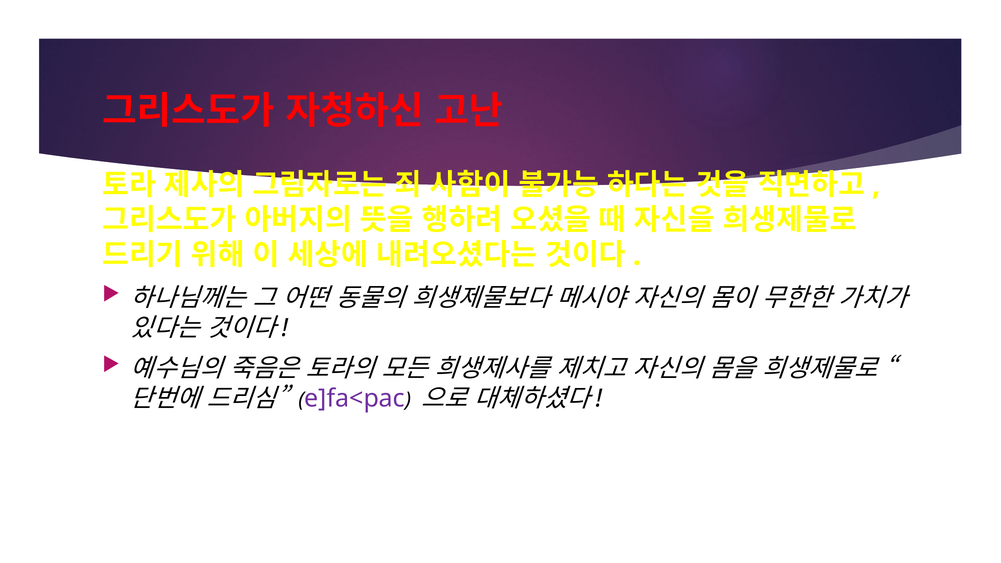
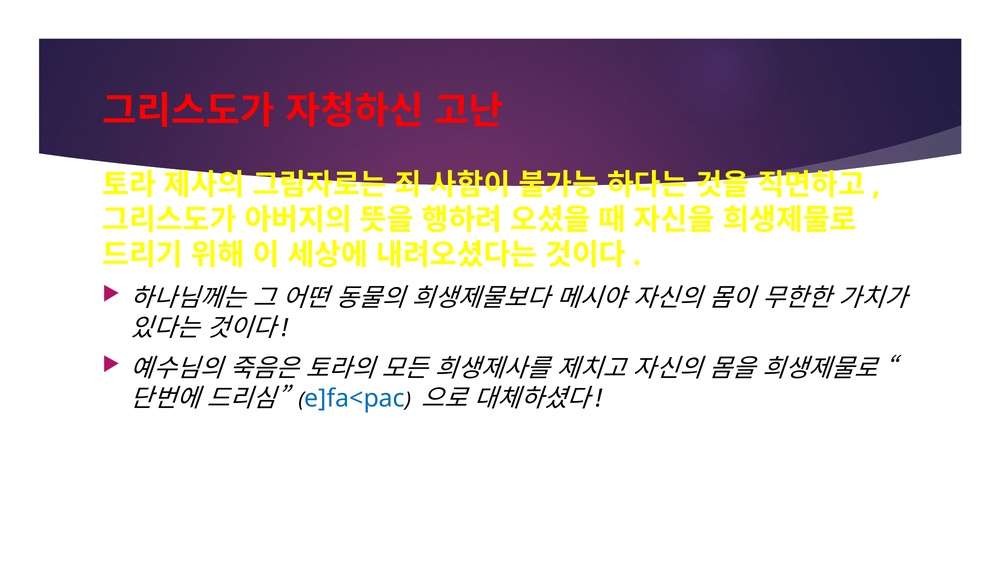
e]fa<pac colour: purple -> blue
